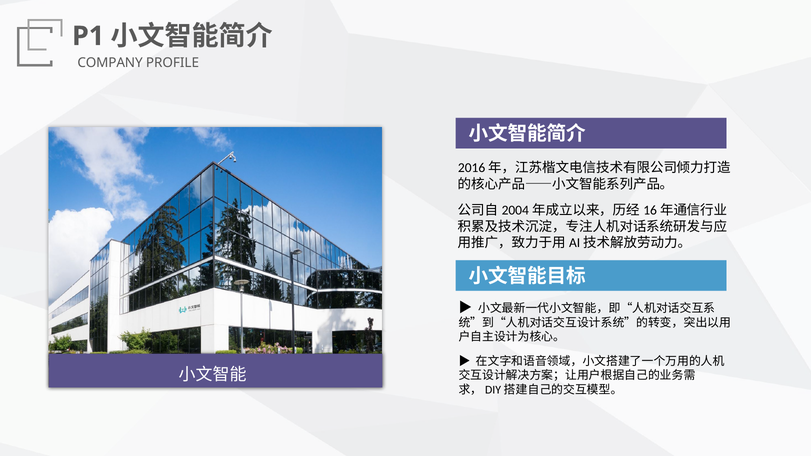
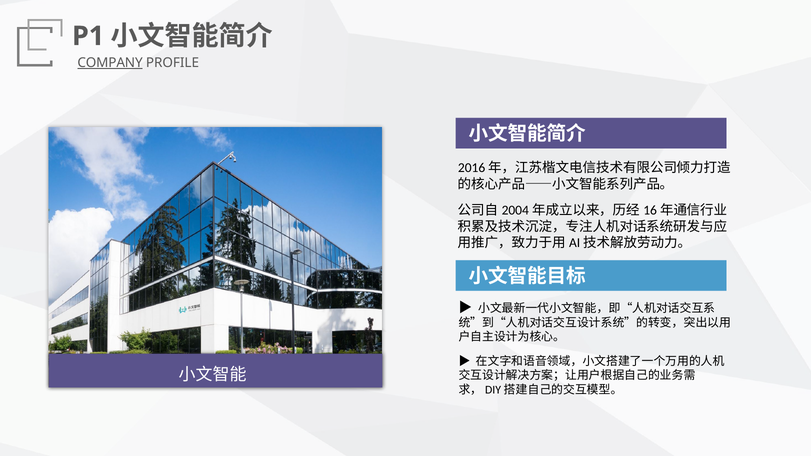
COMPANY underline: none -> present
